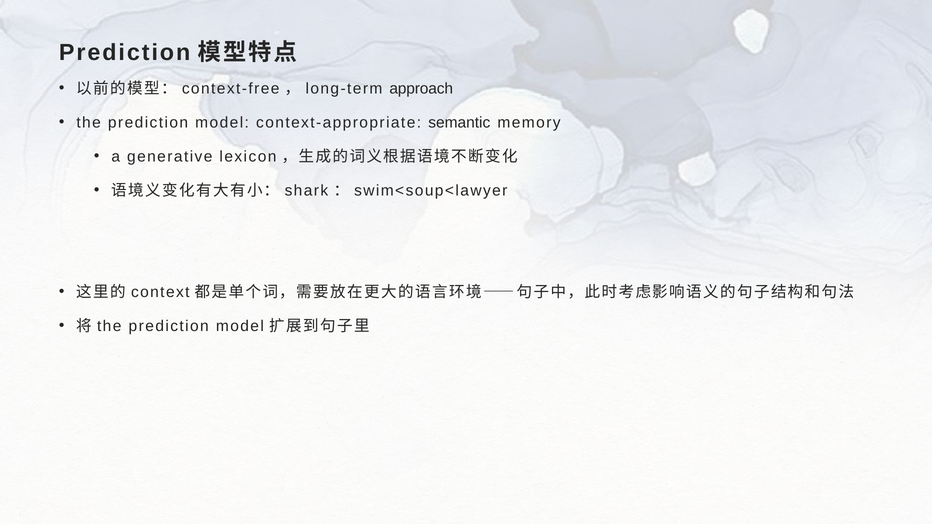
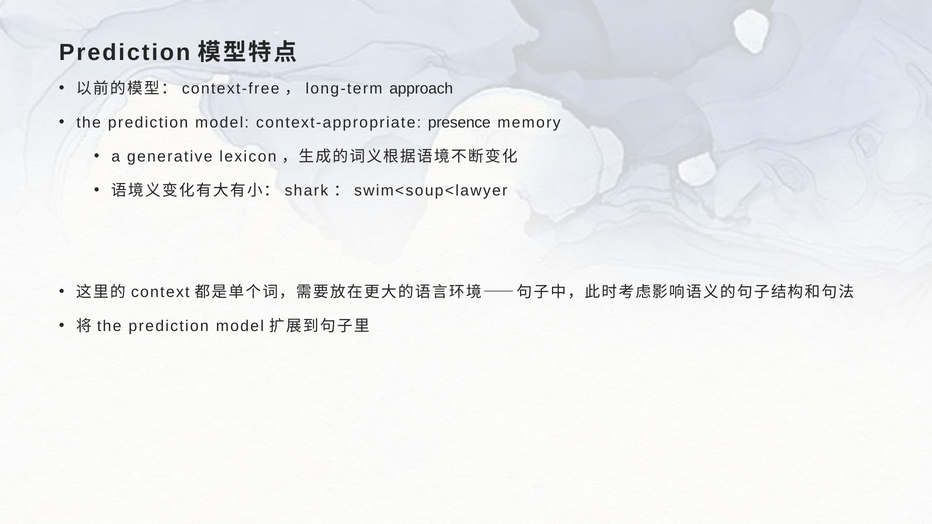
semantic: semantic -> presence
